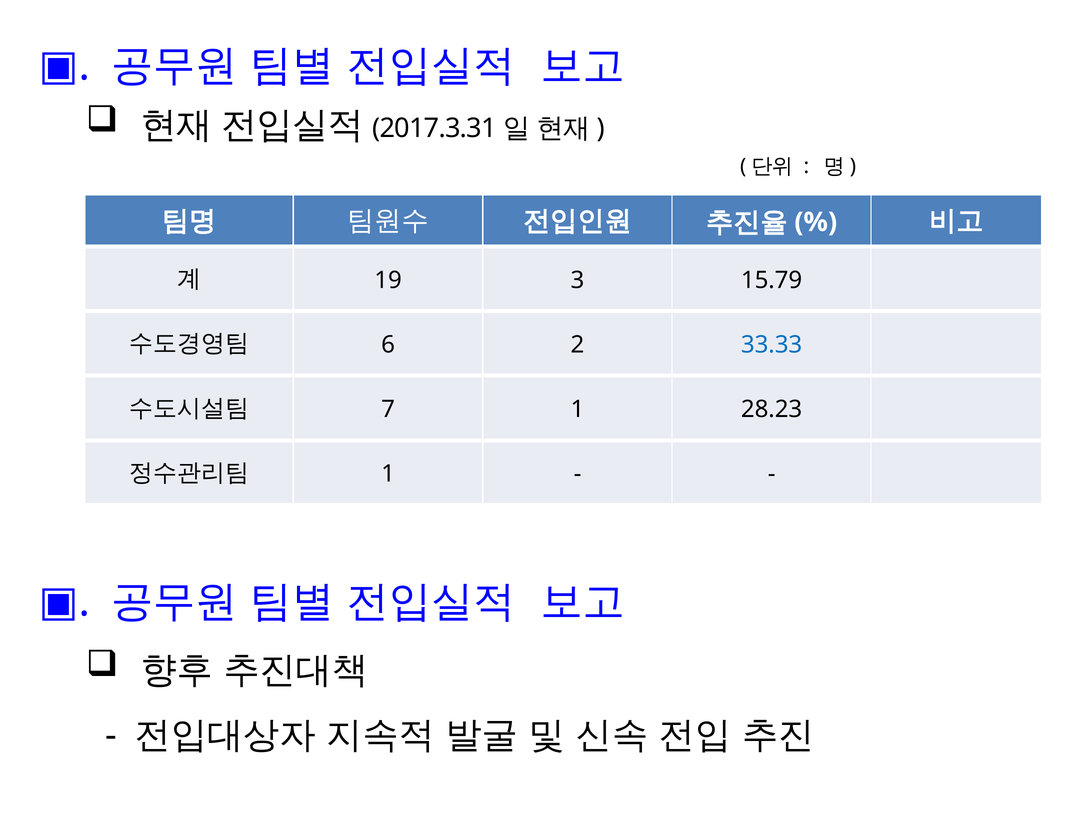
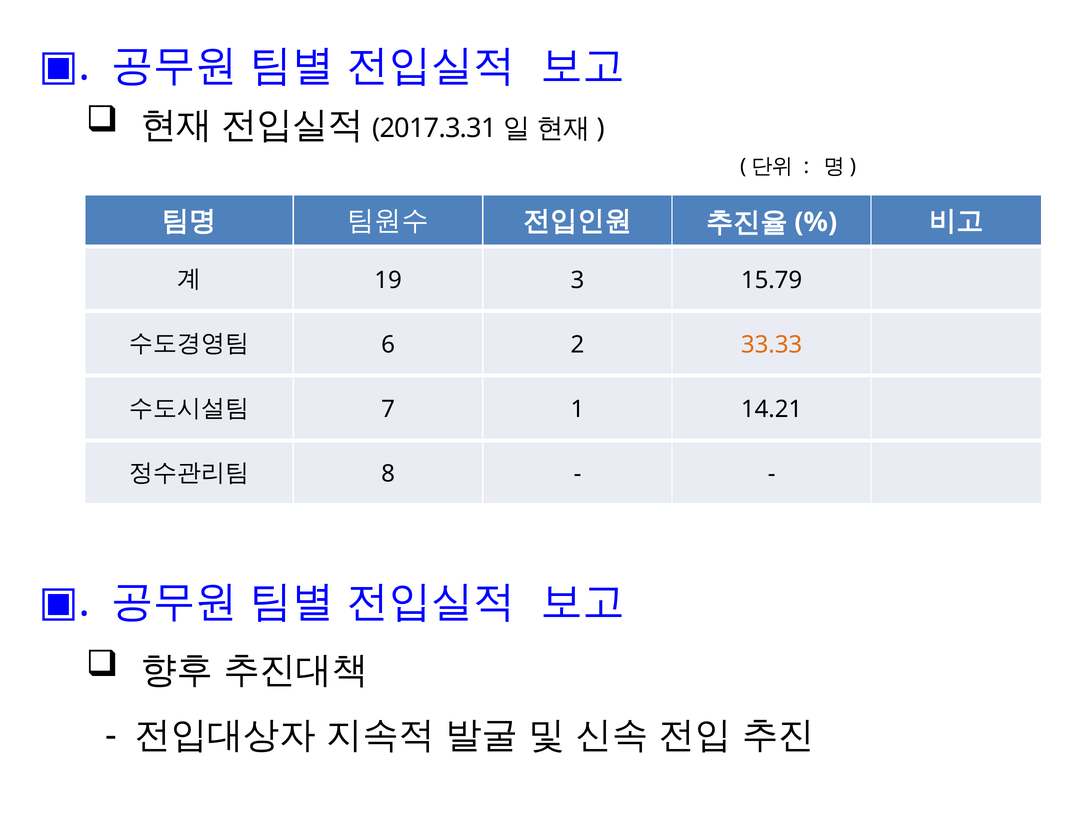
33.33 colour: blue -> orange
28.23: 28.23 -> 14.21
1 at (388, 474): 1 -> 8
